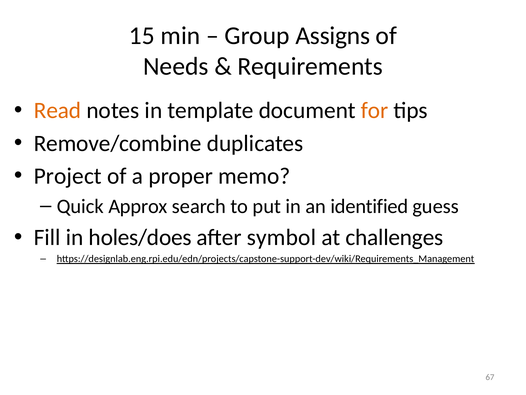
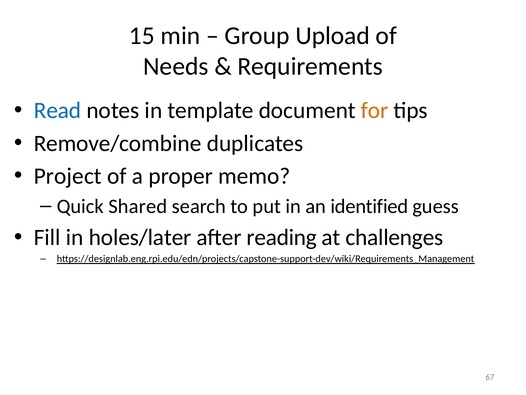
Assigns: Assigns -> Upload
Read colour: orange -> blue
Approx: Approx -> Shared
holes/does: holes/does -> holes/later
symbol: symbol -> reading
